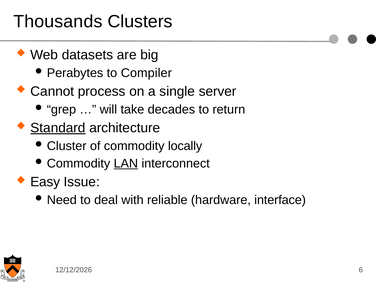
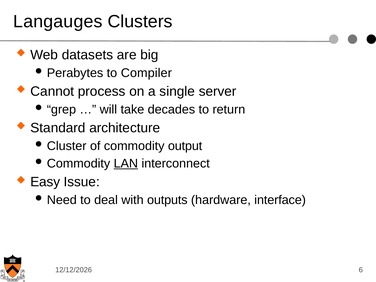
Thousands: Thousands -> Langauges
Standard underline: present -> none
locally: locally -> output
reliable: reliable -> outputs
